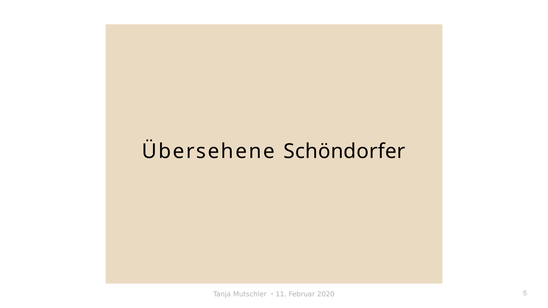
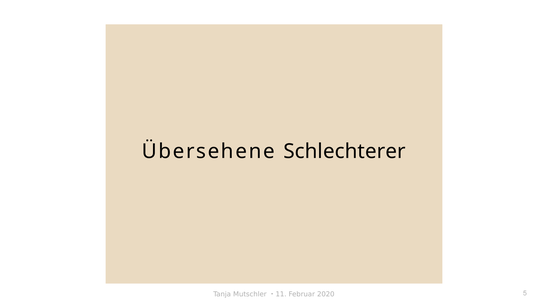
Schöndorfer: Schöndorfer -> Schlechterer
